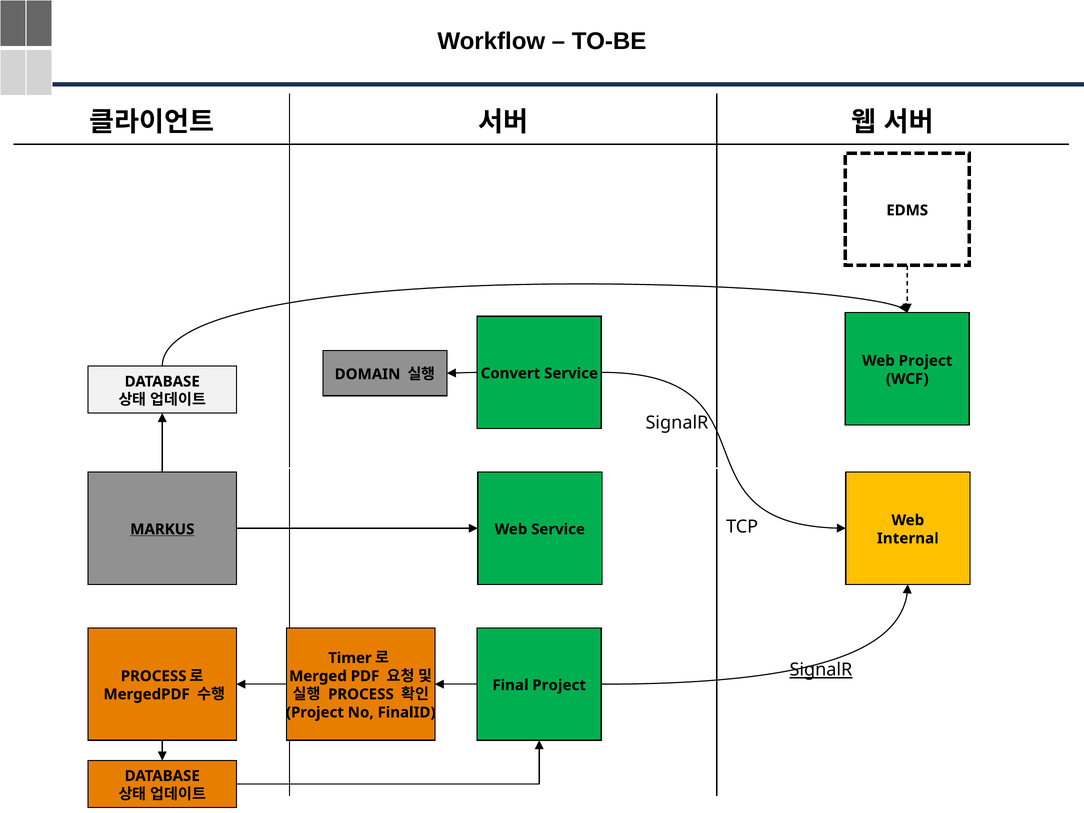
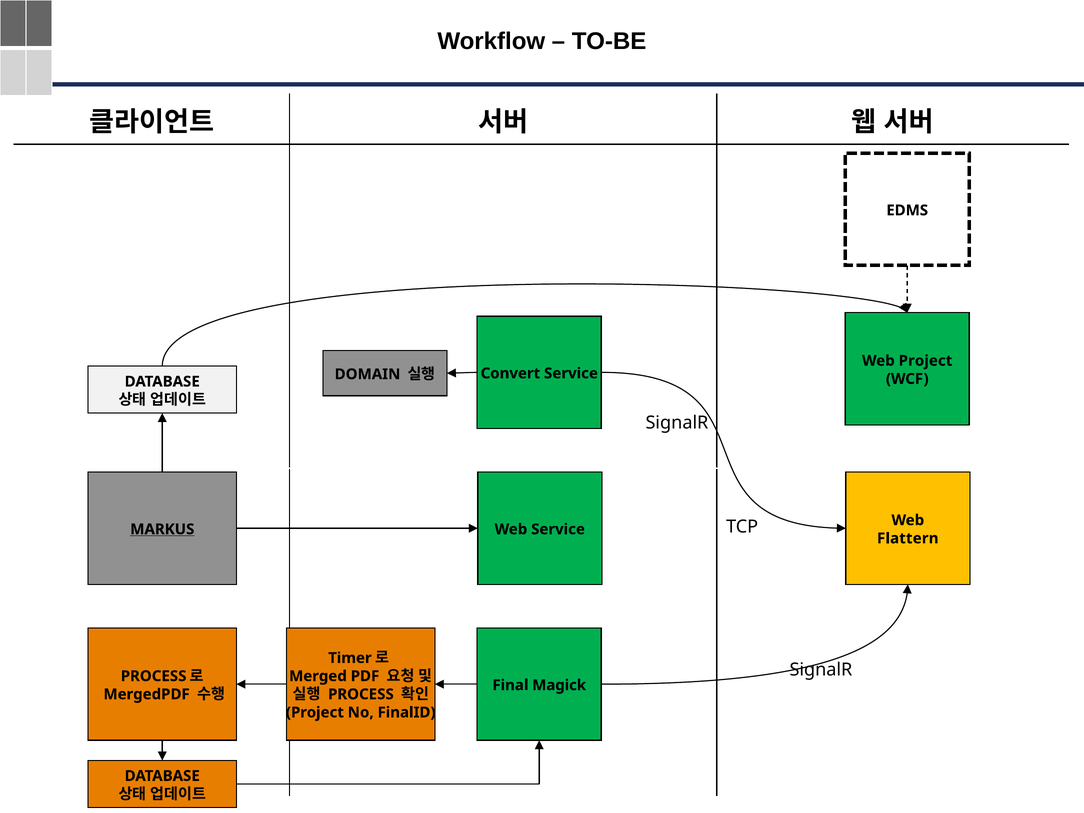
Internal: Internal -> Flattern
SignalR at (821, 670) underline: present -> none
Final Project: Project -> Magick
